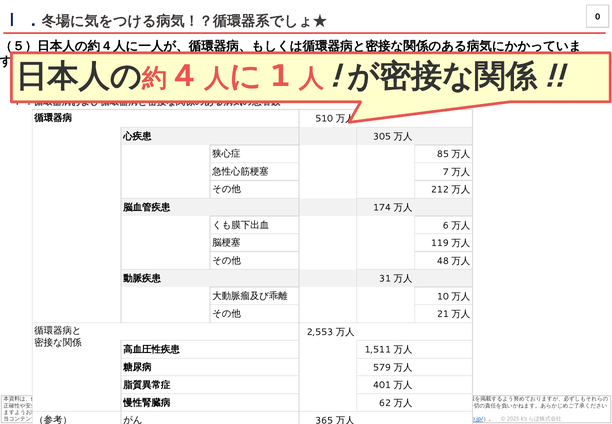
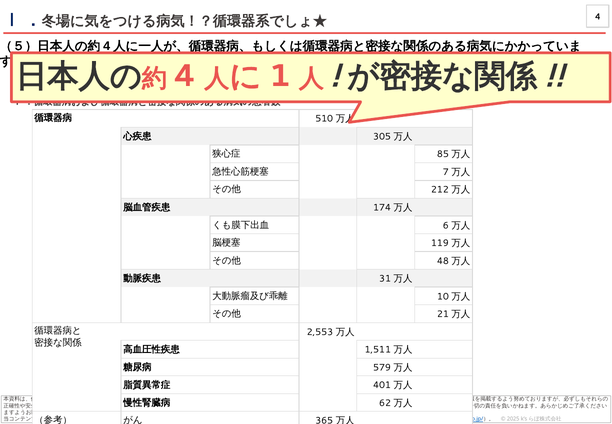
0 at (598, 17): 0 -> 4
